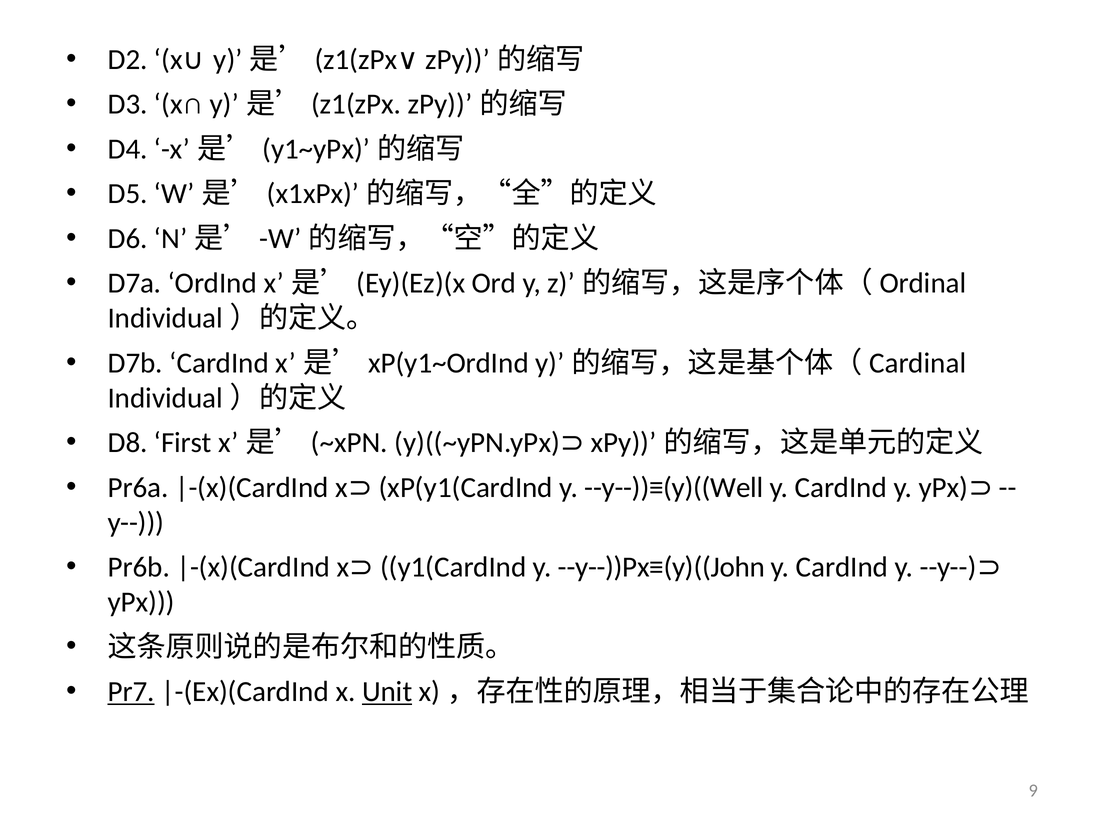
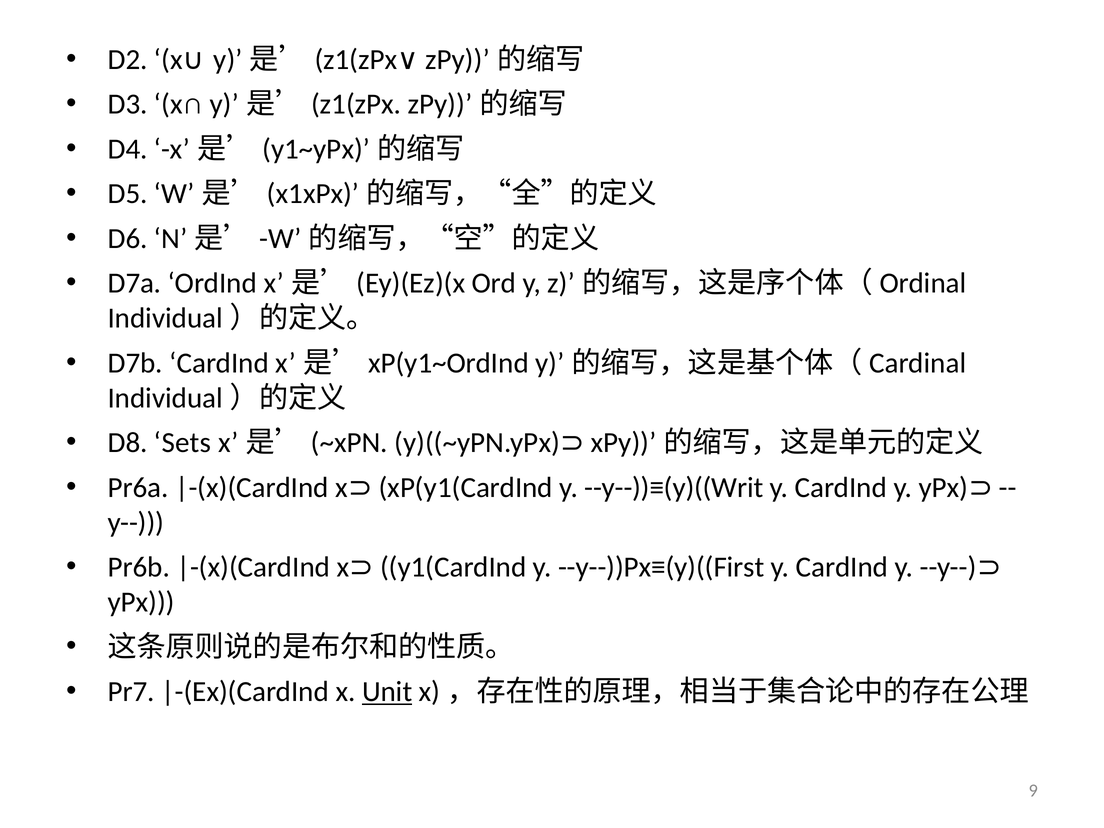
First: First -> Sets
--y--))≡(y)((Well: --y--))≡(y)((Well -> --y--))≡(y)((Writ
--y--))Px≡(y)((John: --y--))Px≡(y)((John -> --y--))Px≡(y)((First
Pr7 underline: present -> none
